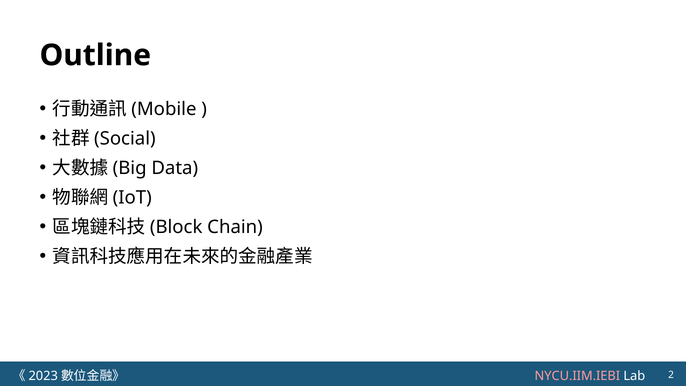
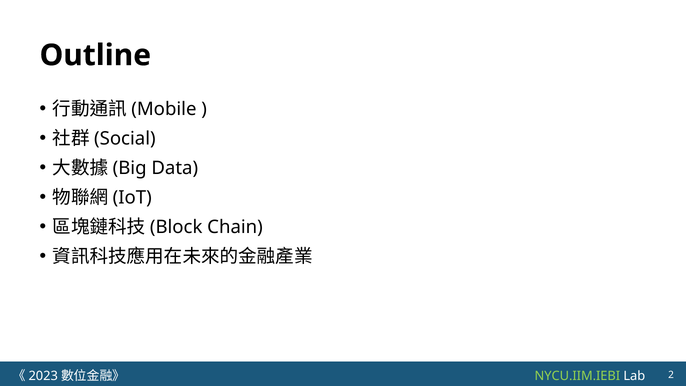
NYCU.IIM.IEBI colour: pink -> light green
